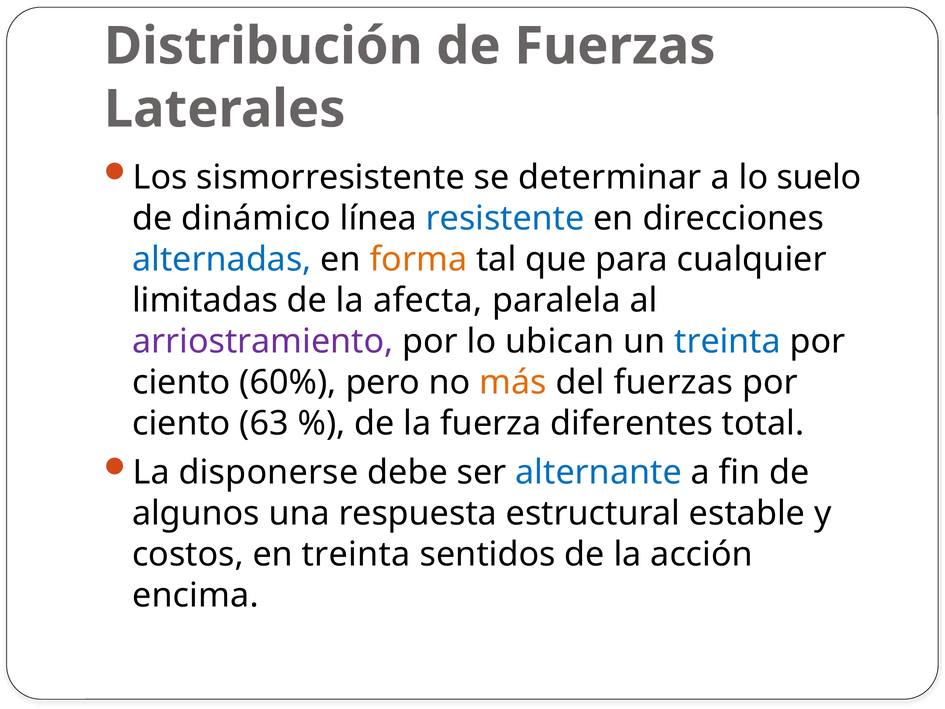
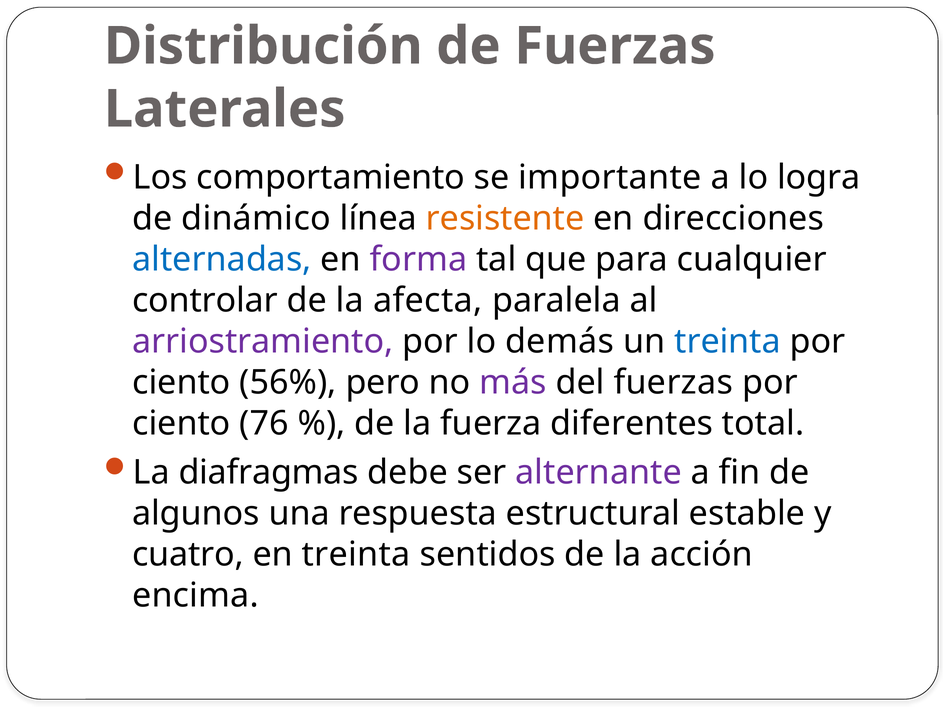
sismorresistente: sismorresistente -> comportamiento
determinar: determinar -> importante
suelo: suelo -> logra
resistente colour: blue -> orange
forma colour: orange -> purple
limitadas: limitadas -> controlar
ubican: ubican -> demás
60%: 60% -> 56%
más colour: orange -> purple
63: 63 -> 76
disponerse: disponerse -> diafragmas
alternante colour: blue -> purple
costos: costos -> cuatro
